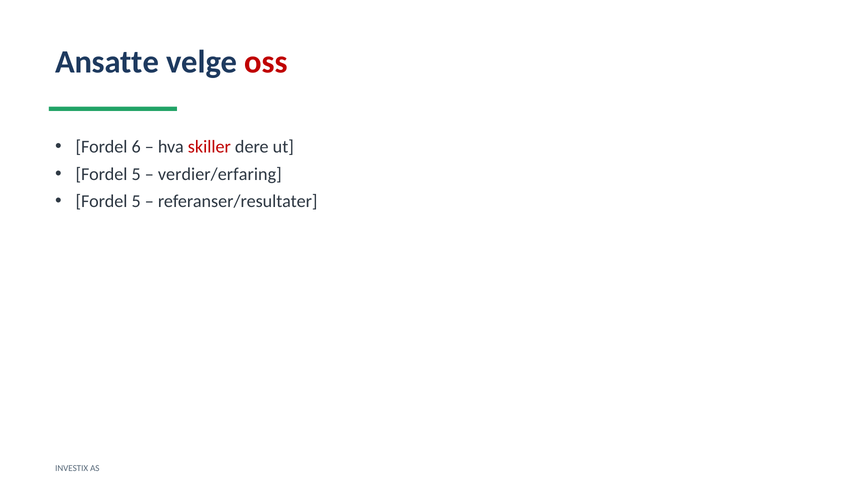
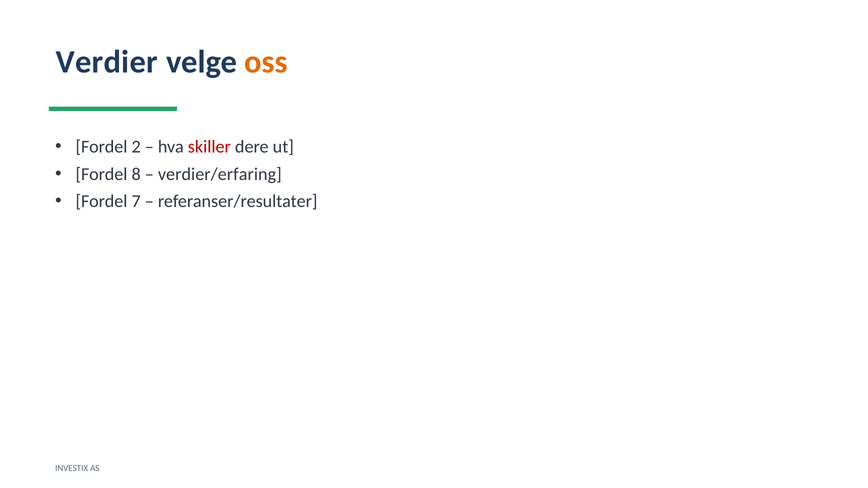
Ansatte: Ansatte -> Verdier
oss colour: red -> orange
6: 6 -> 2
5 at (136, 174): 5 -> 8
5 at (136, 201): 5 -> 7
